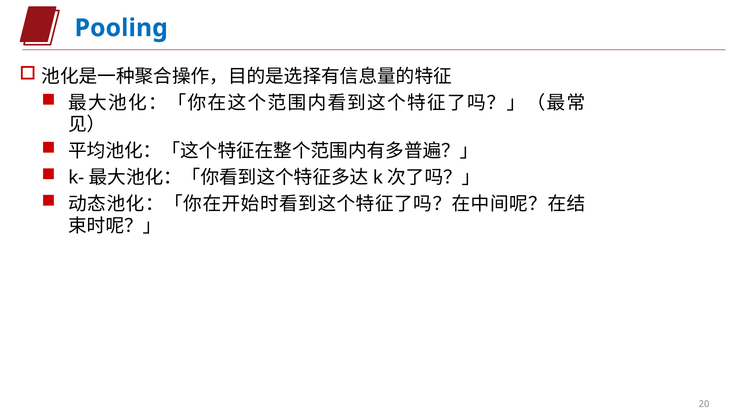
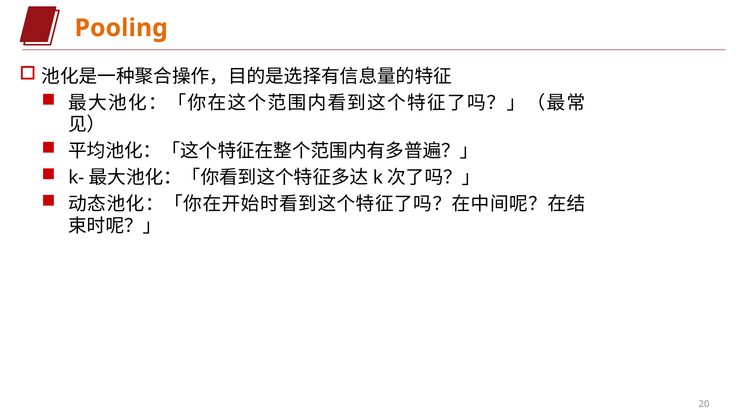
Pooling colour: blue -> orange
